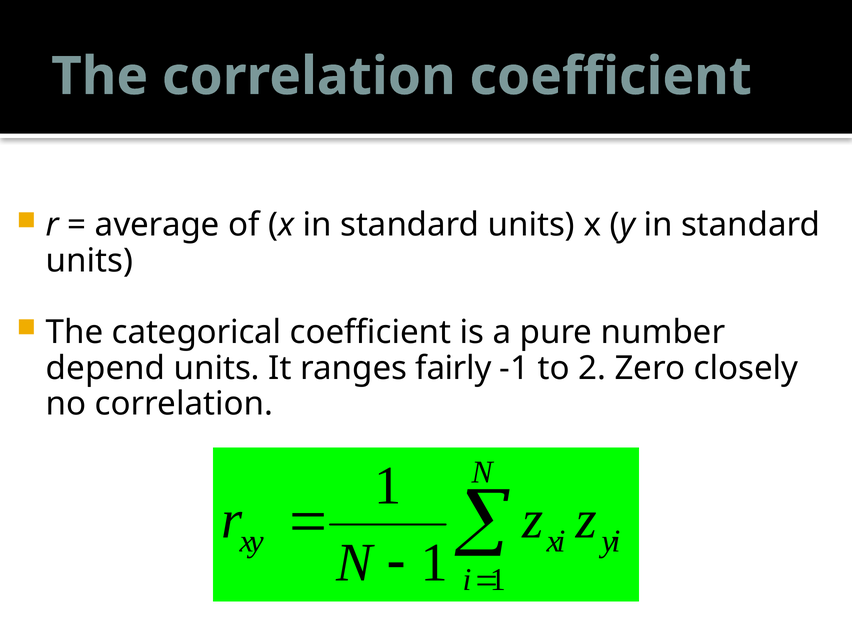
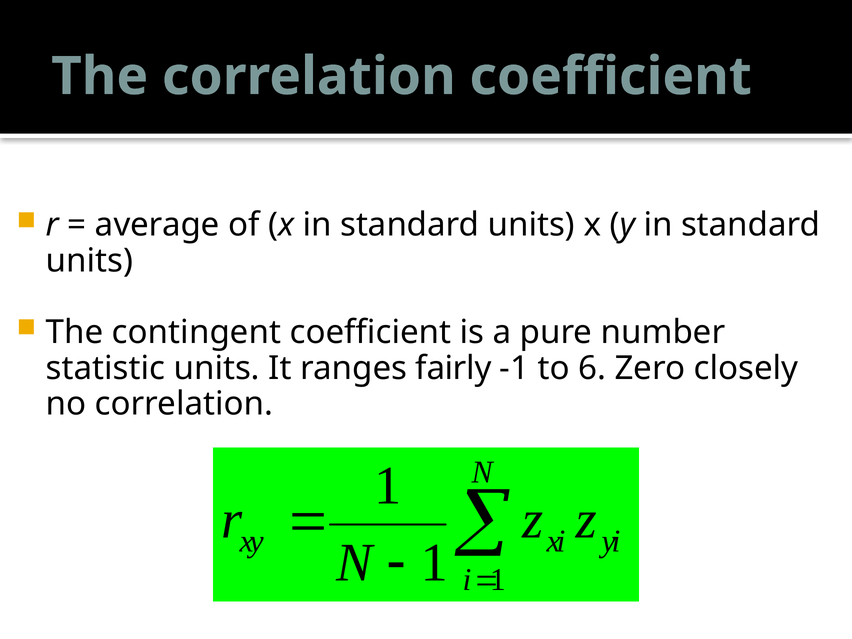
categorical: categorical -> contingent
depend: depend -> statistic
2: 2 -> 6
